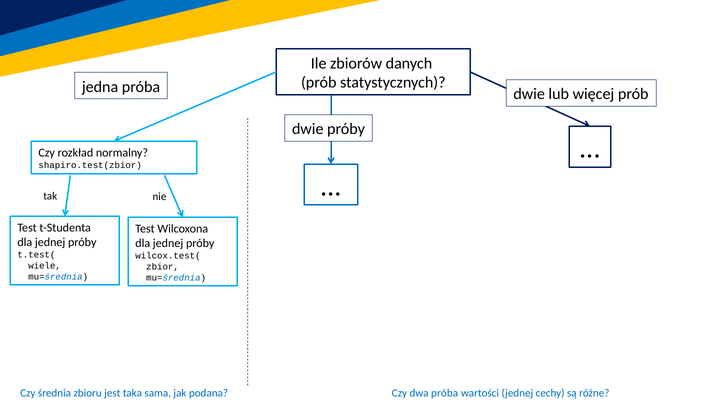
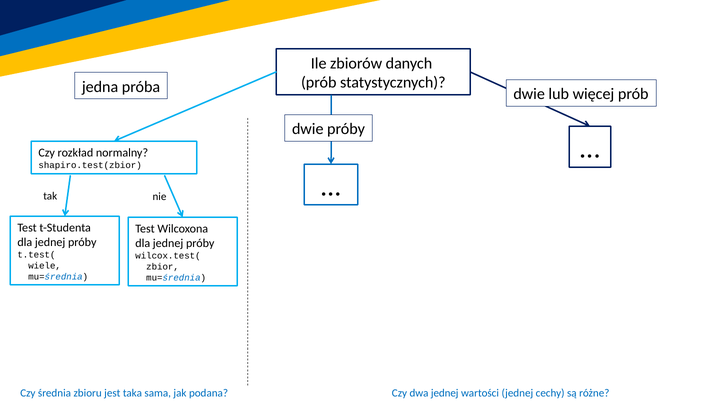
dwa próba: próba -> jednej
